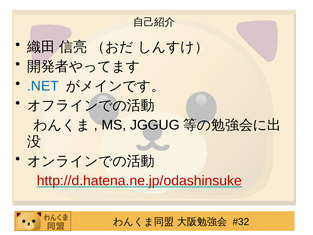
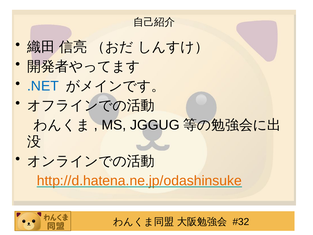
http://d.hatena.ne.jp/odashinsuke colour: red -> orange
